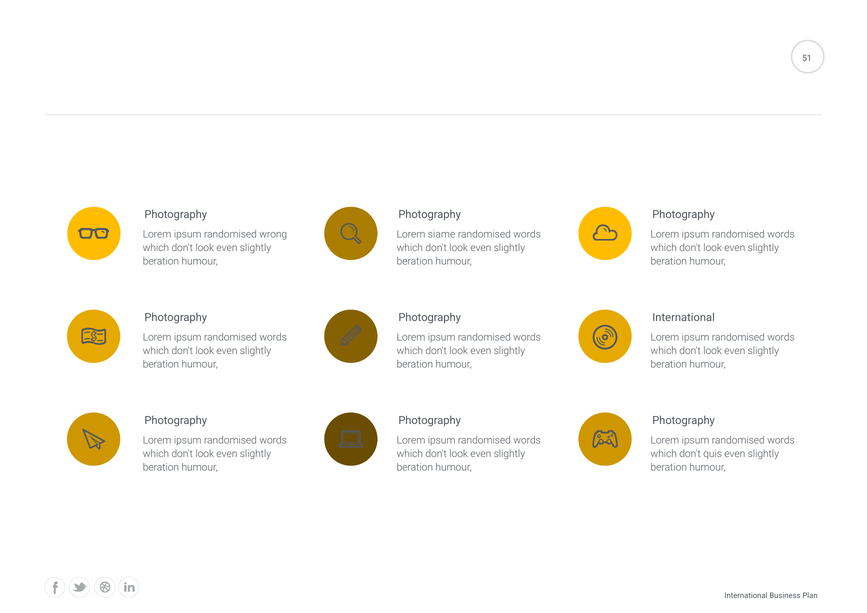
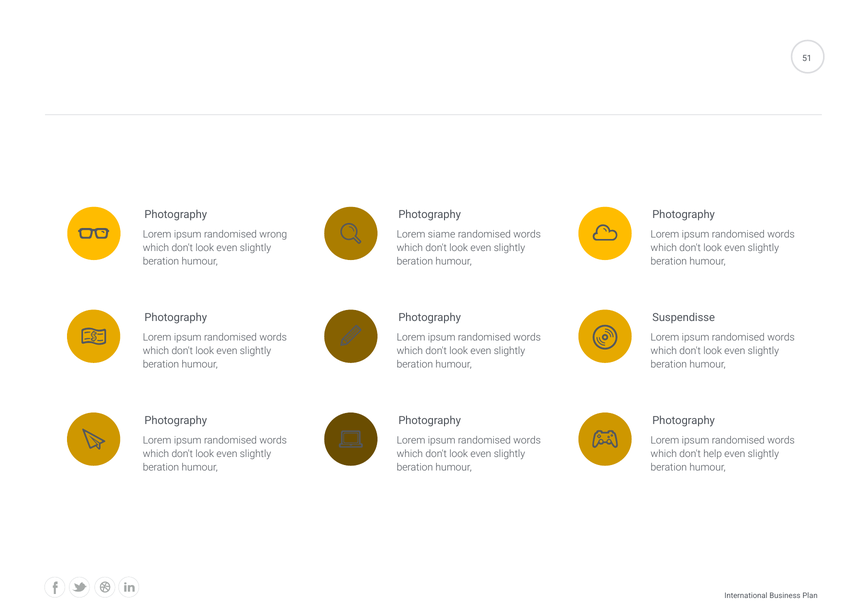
International at (684, 317): International -> Suspendisse
quis: quis -> help
